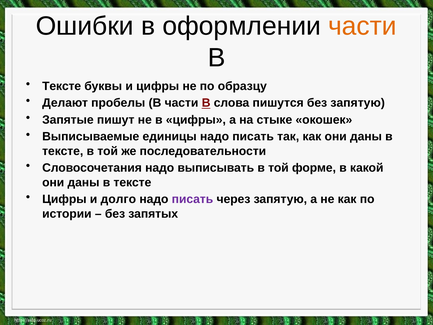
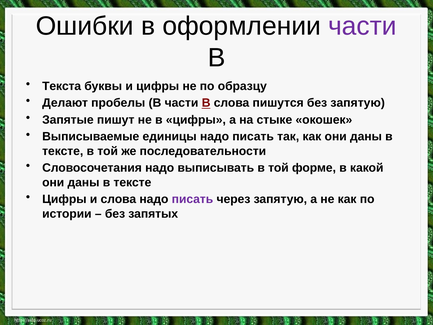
части at (362, 26) colour: orange -> purple
Тексте at (62, 86): Тексте -> Текста
и долго: долго -> слова
